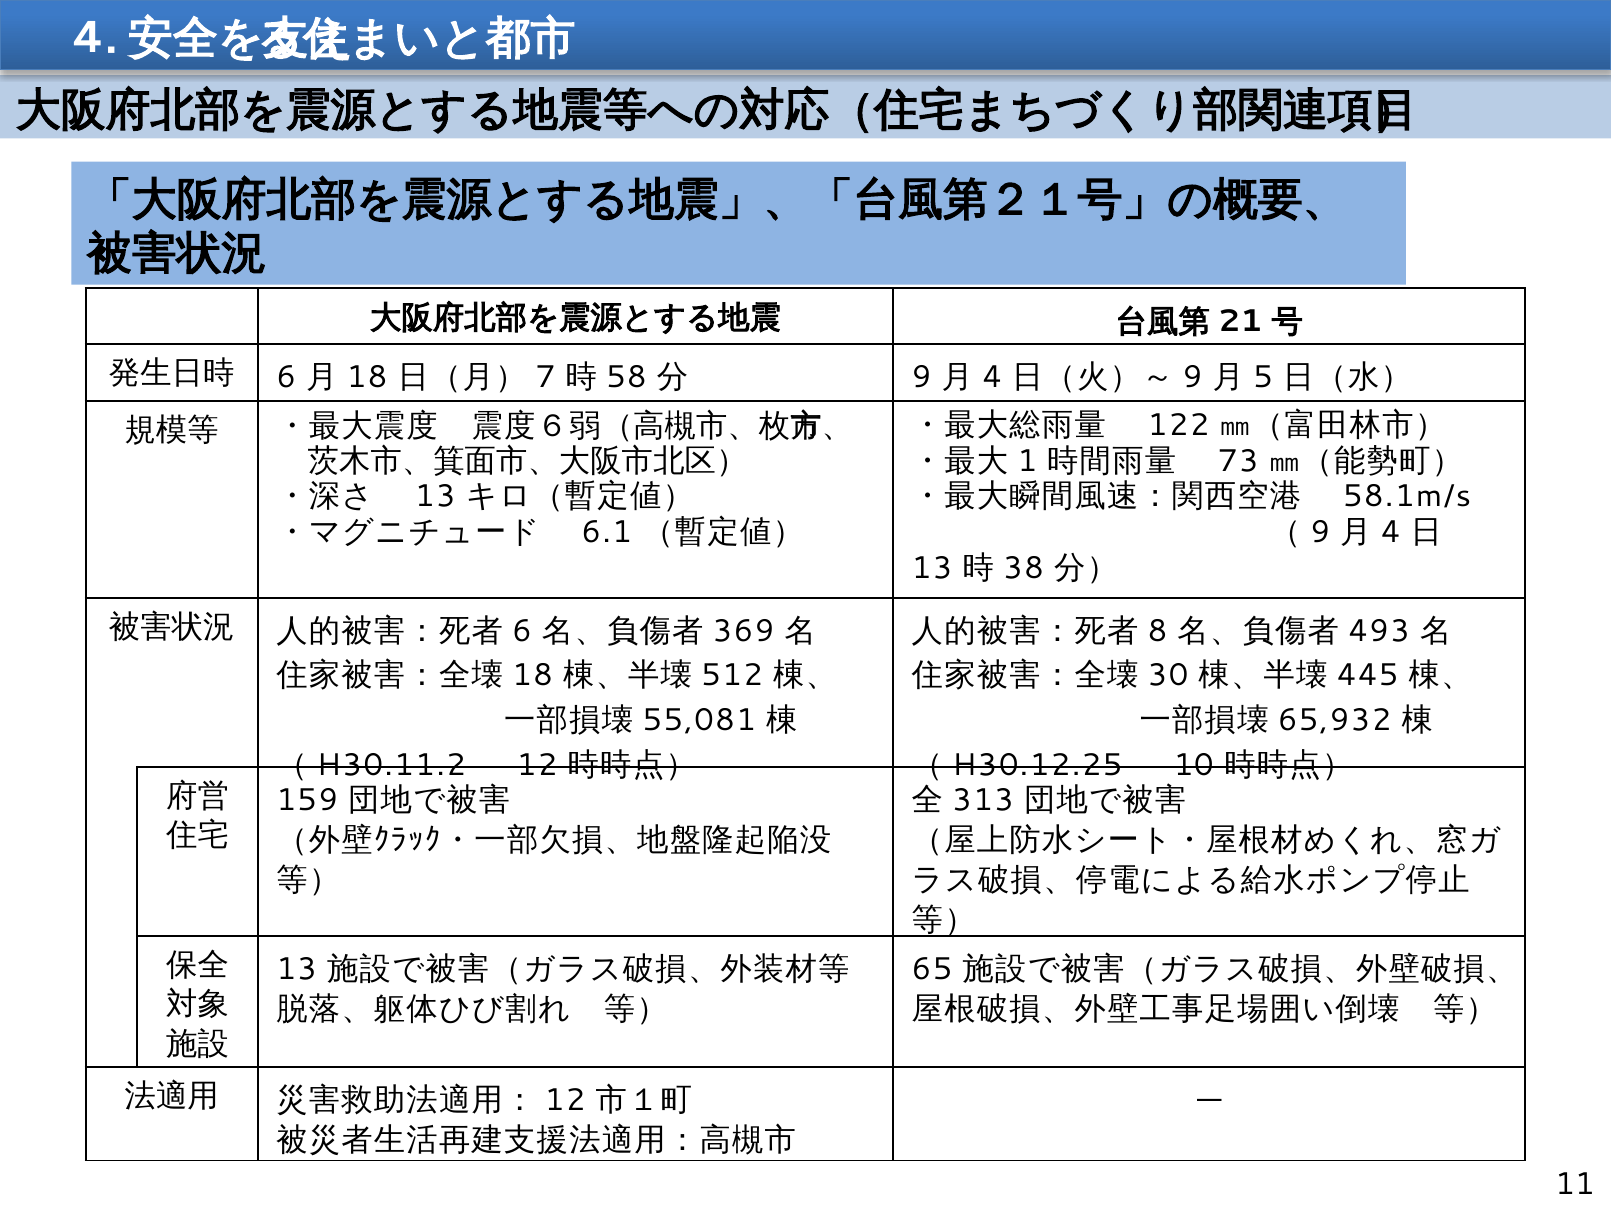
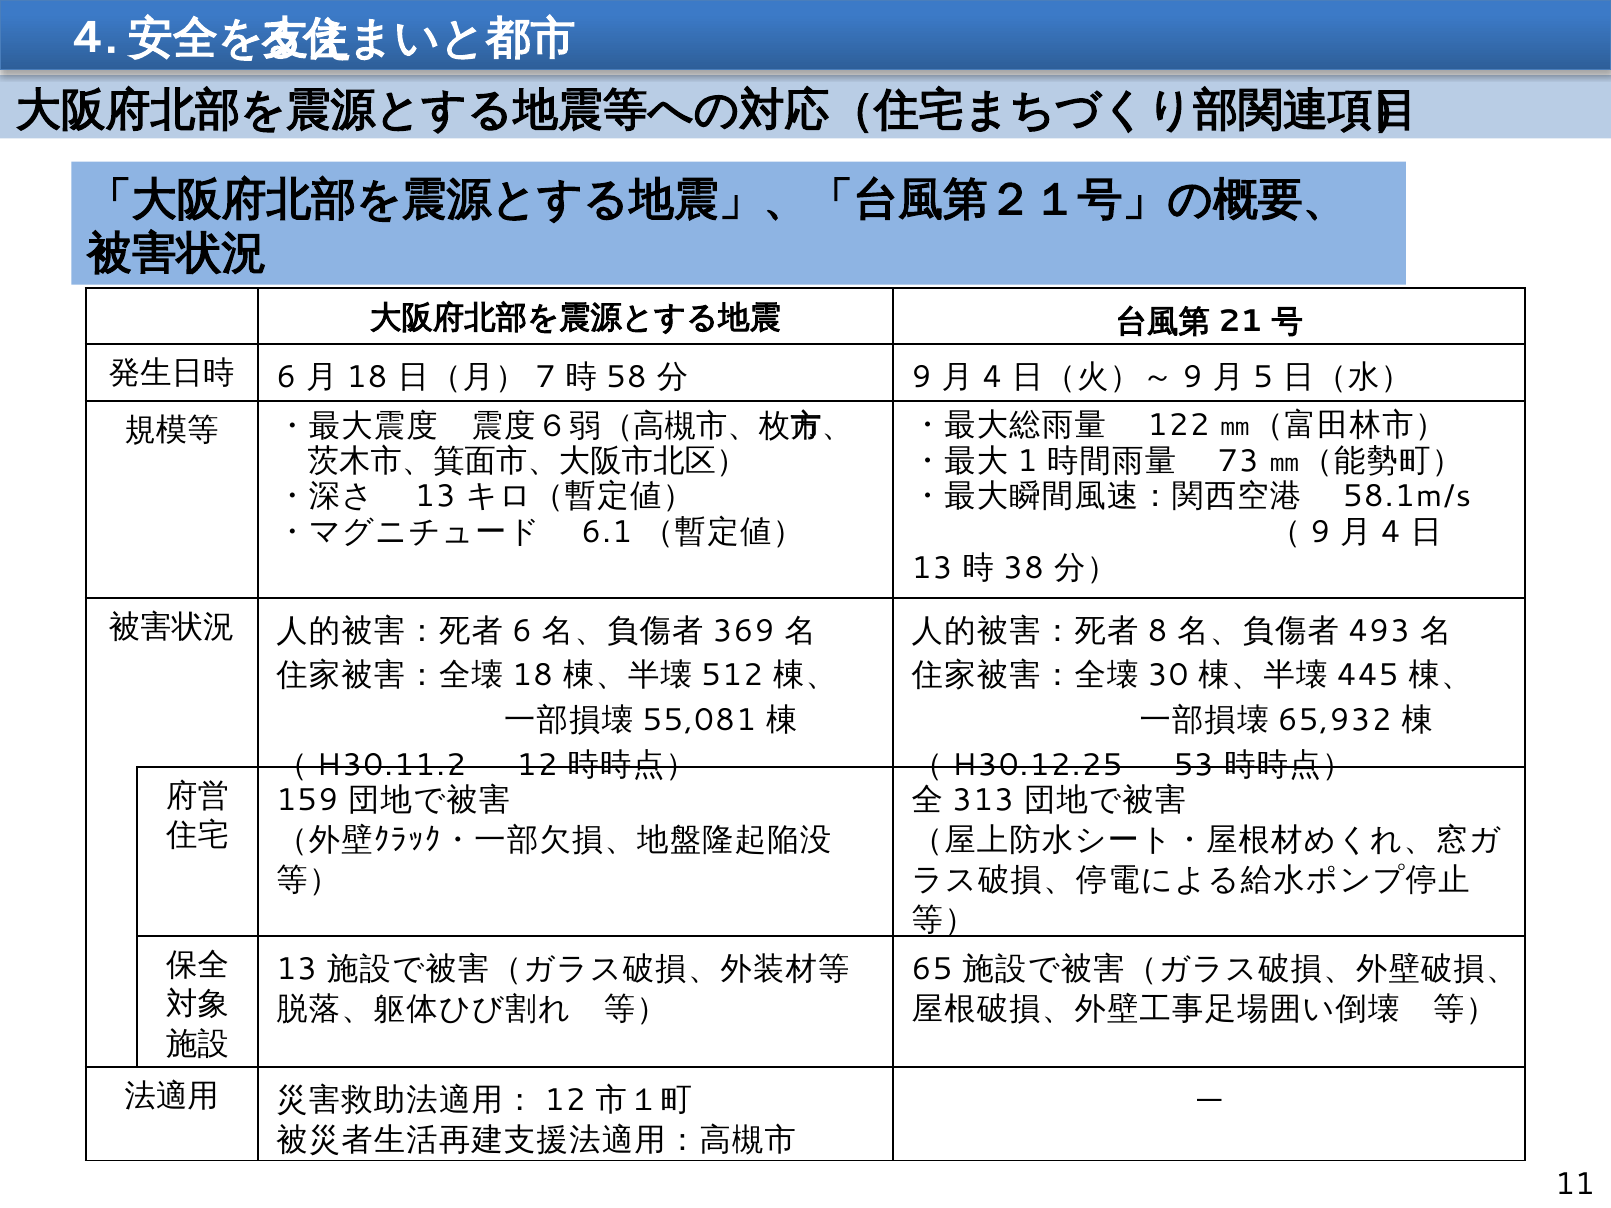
10: 10 -> 53
